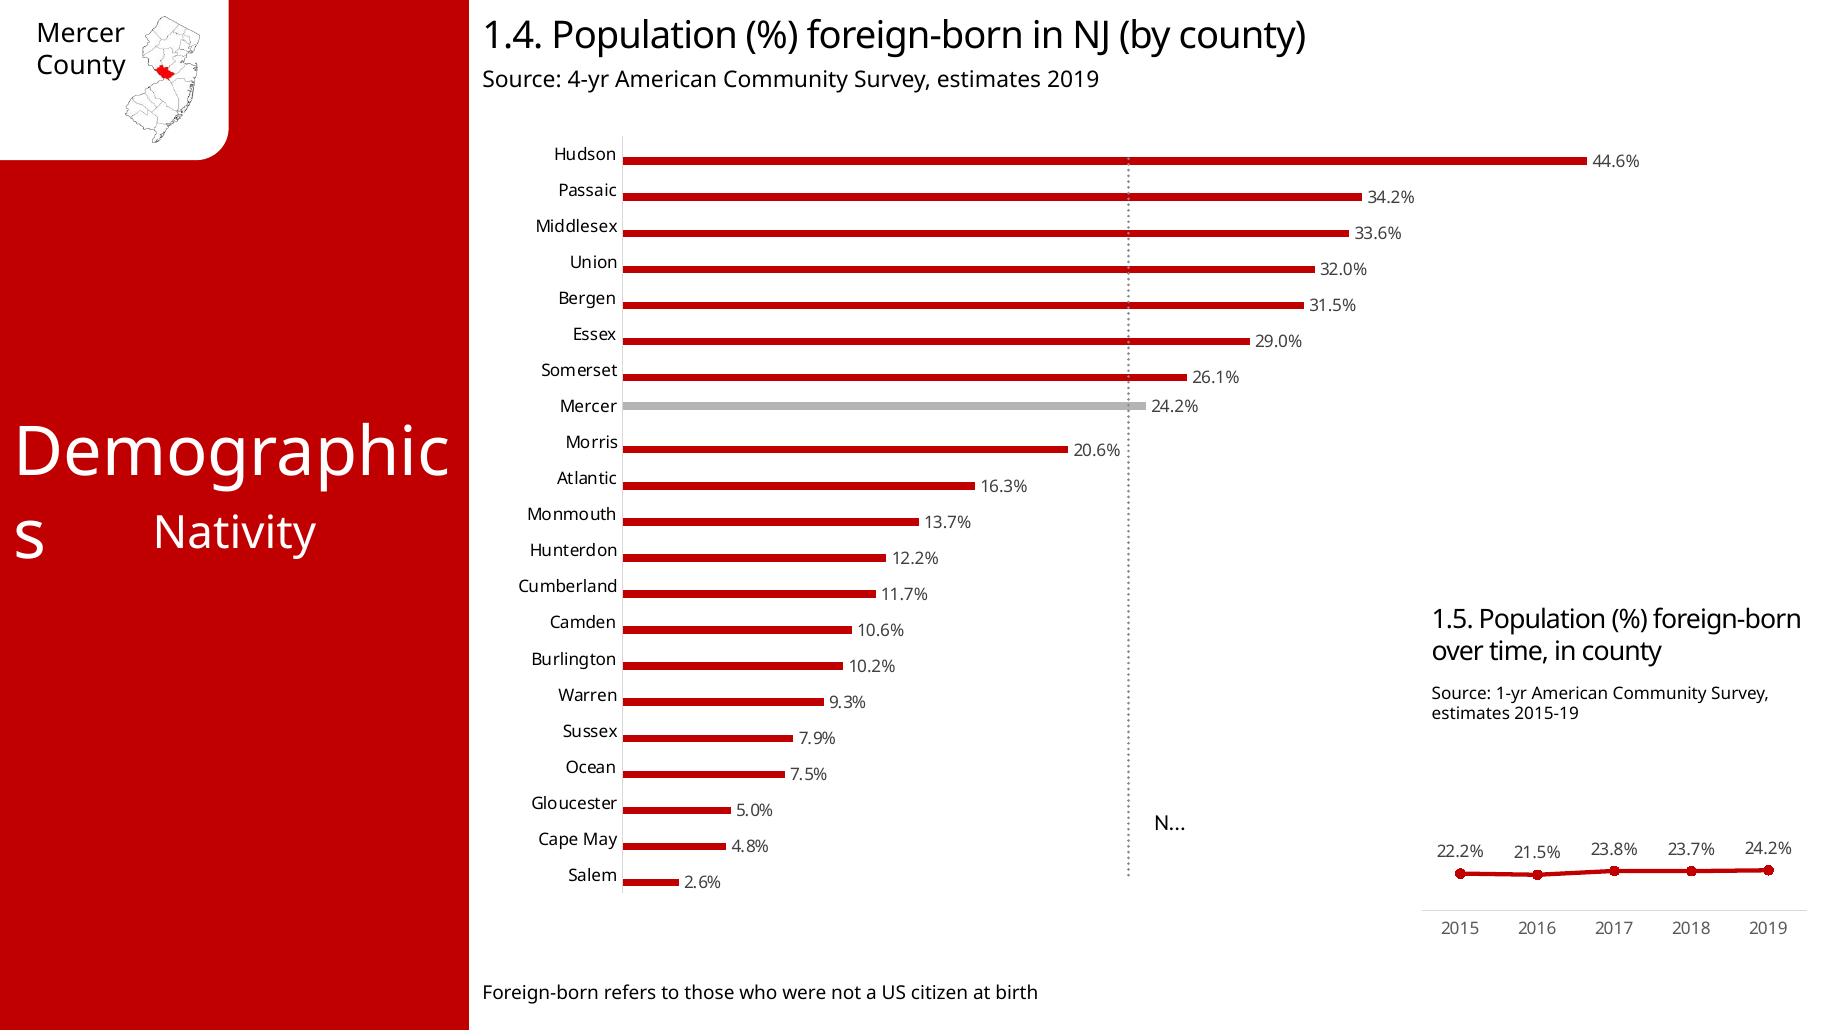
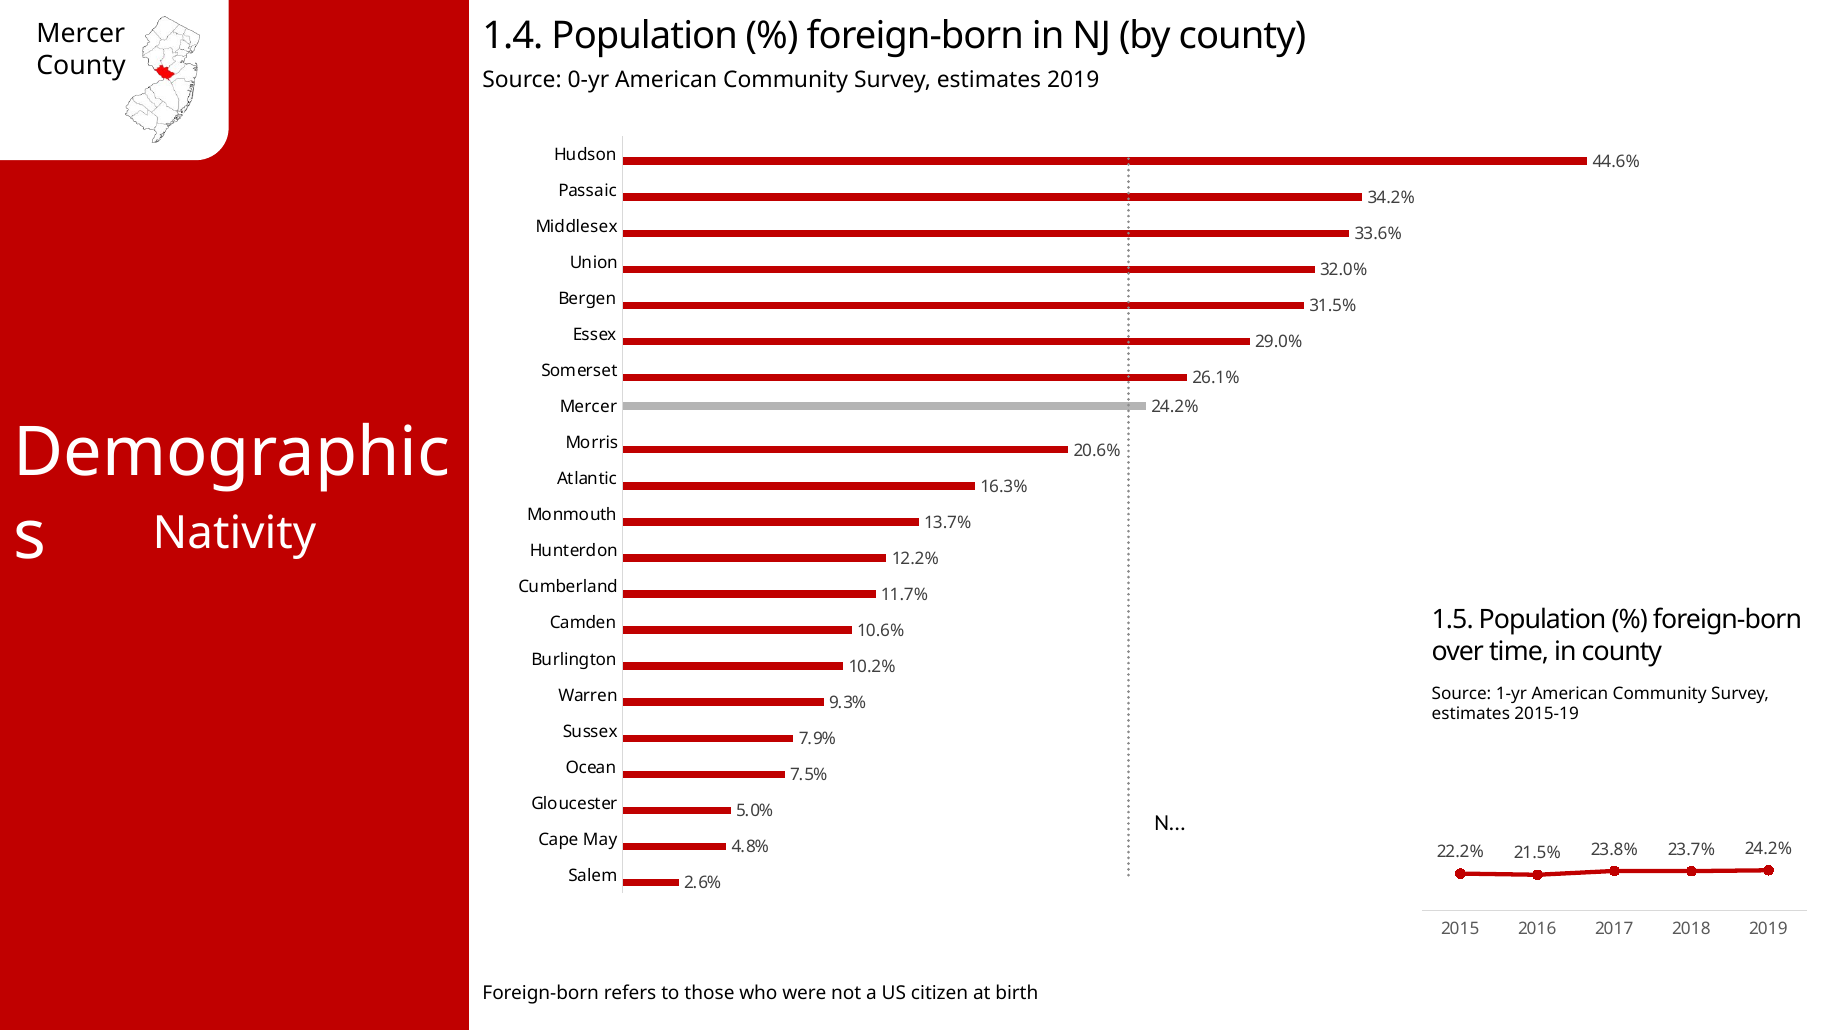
4-yr: 4-yr -> 0-yr
